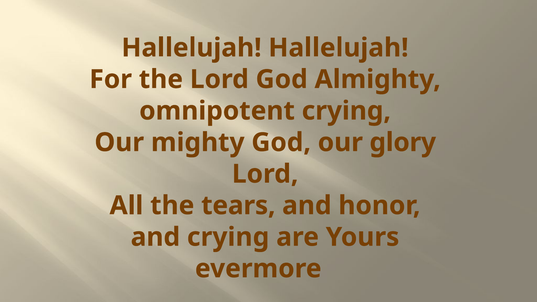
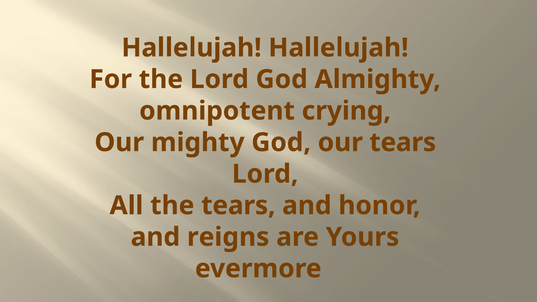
our glory: glory -> tears
and crying: crying -> reigns
